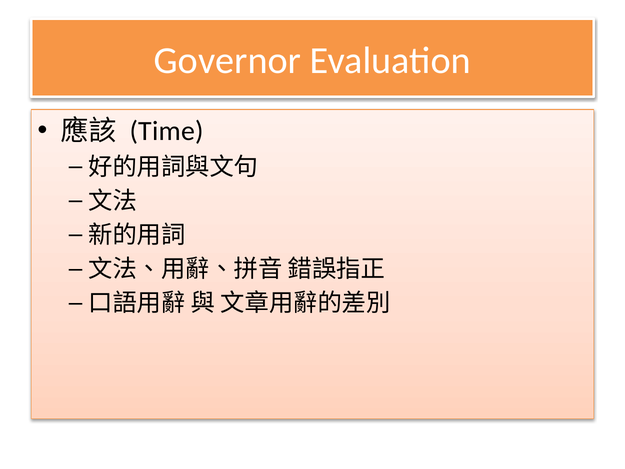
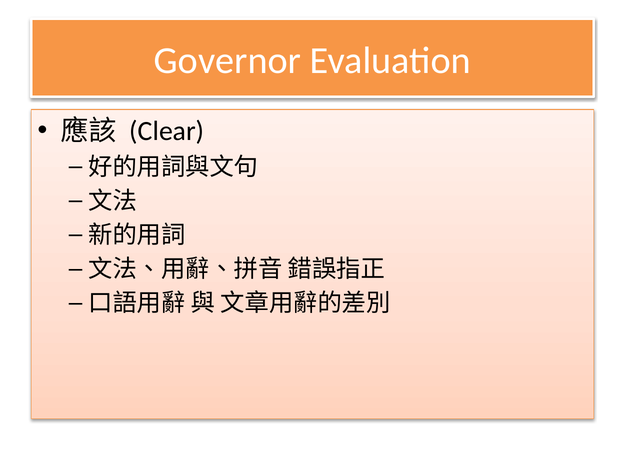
Time: Time -> Clear
